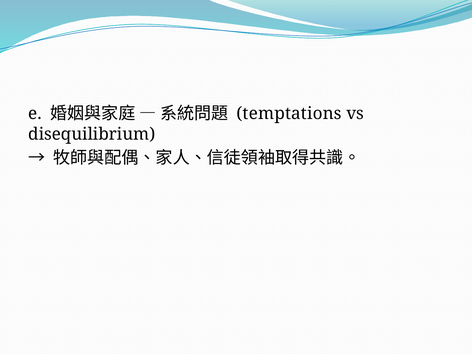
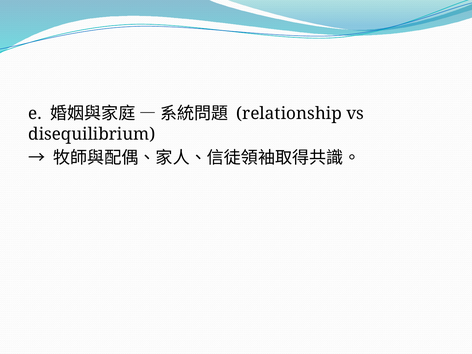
temptations: temptations -> relationship
